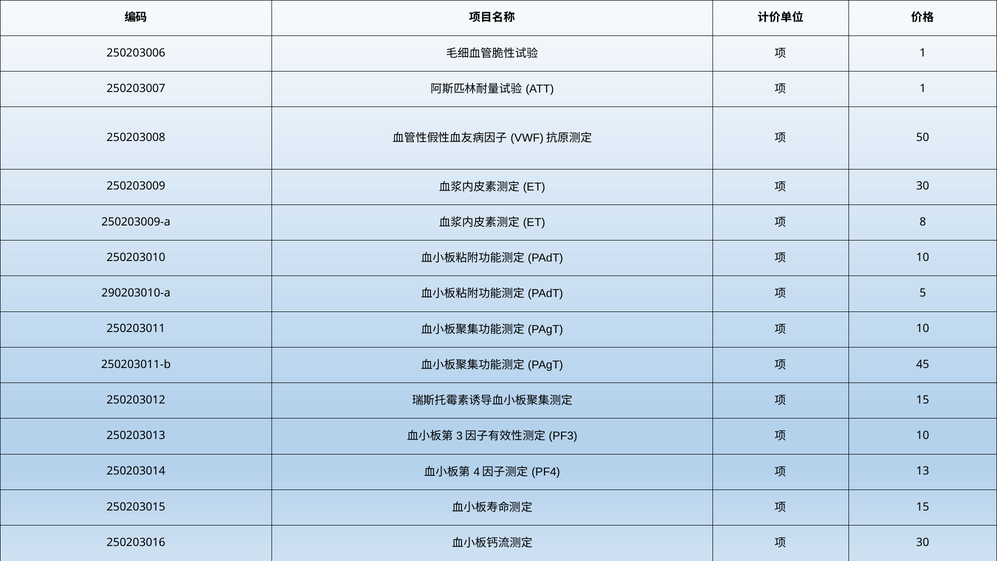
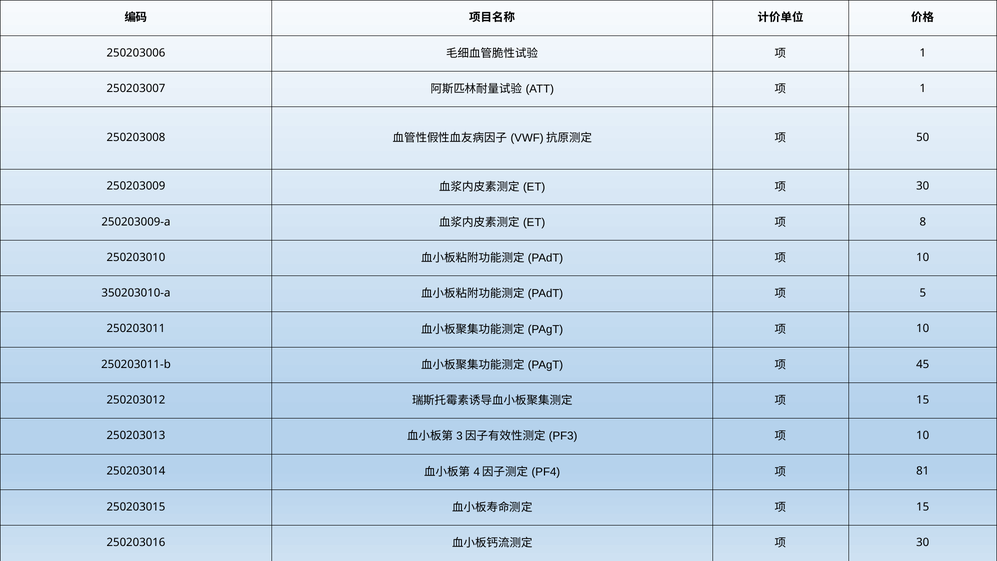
290203010-a: 290203010-a -> 350203010-a
13: 13 -> 81
